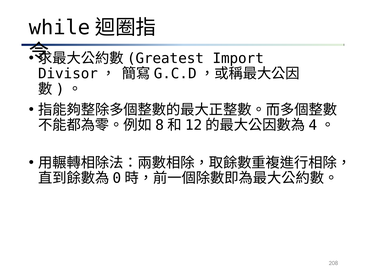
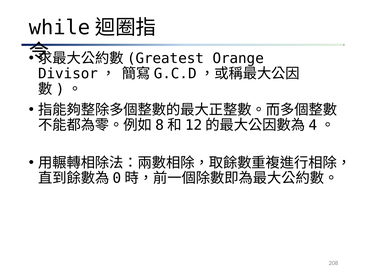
Import: Import -> Orange
